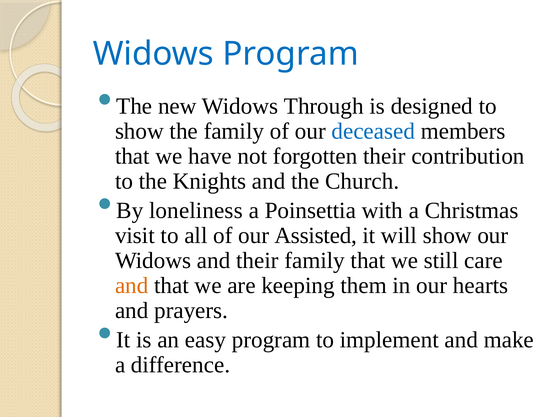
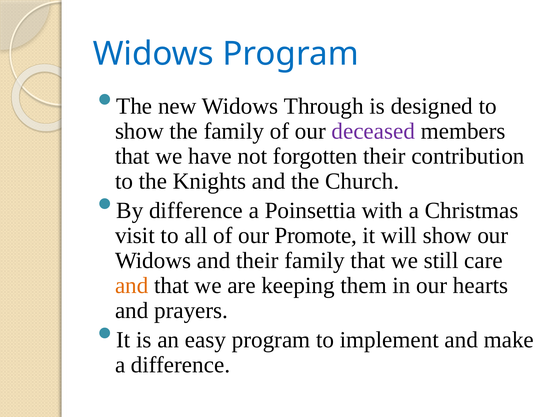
deceased colour: blue -> purple
By loneliness: loneliness -> difference
Assisted: Assisted -> Promote
